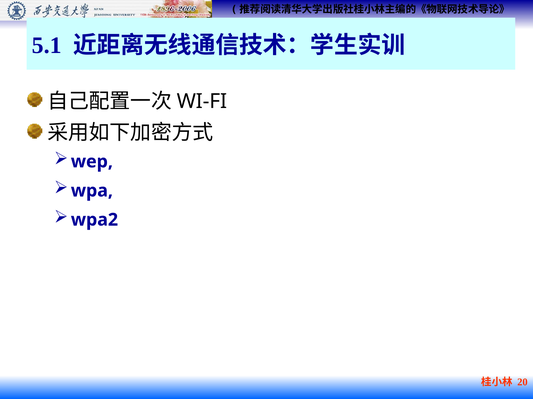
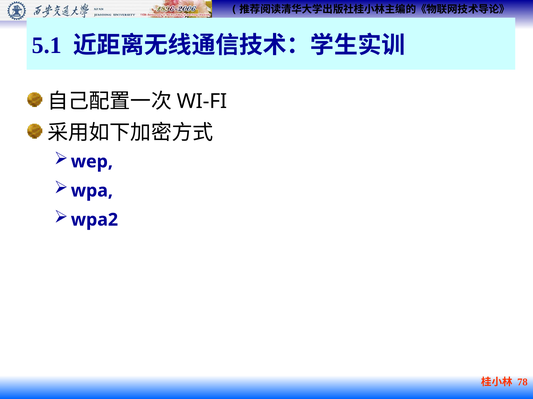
20: 20 -> 78
